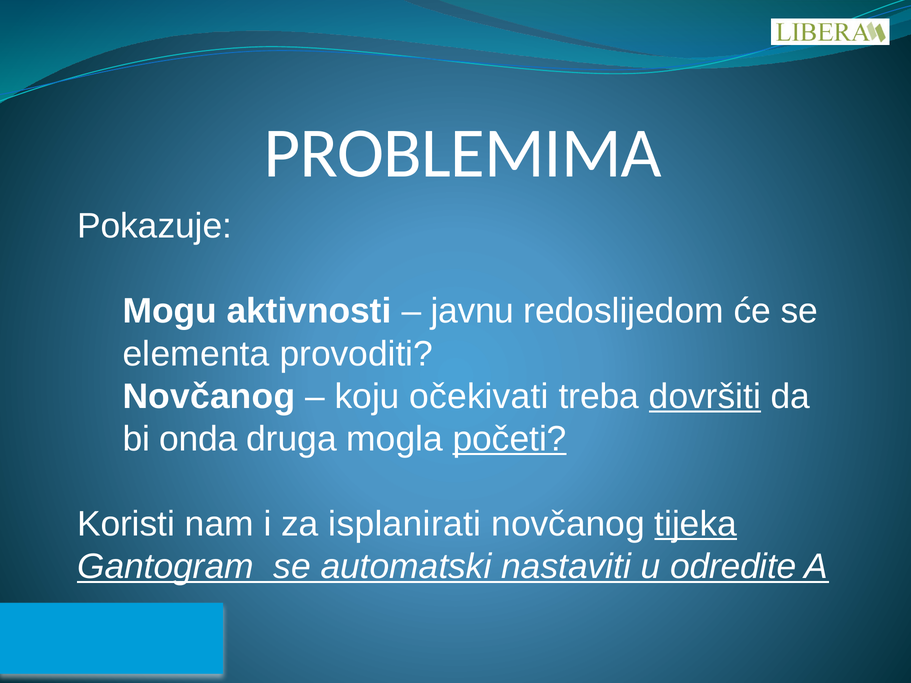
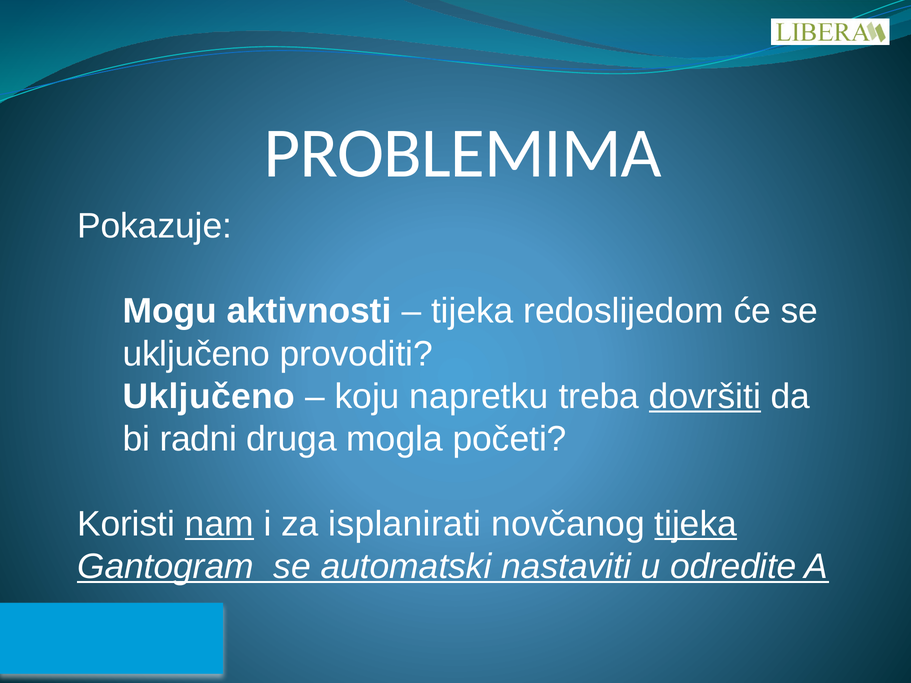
javnu at (473, 311): javnu -> tijeka
elementa at (196, 354): elementa -> uključeno
Novčanog at (209, 396): Novčanog -> Uključeno
očekivati: očekivati -> napretku
onda: onda -> radni
početi underline: present -> none
nam underline: none -> present
